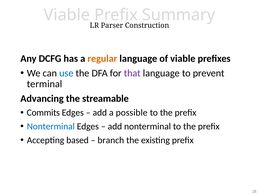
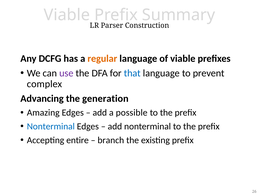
use colour: blue -> purple
that colour: purple -> blue
terminal: terminal -> complex
streamable: streamable -> generation
Commits: Commits -> Amazing
based: based -> entire
